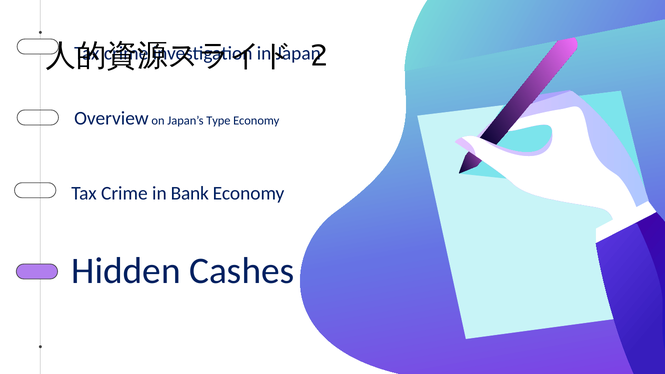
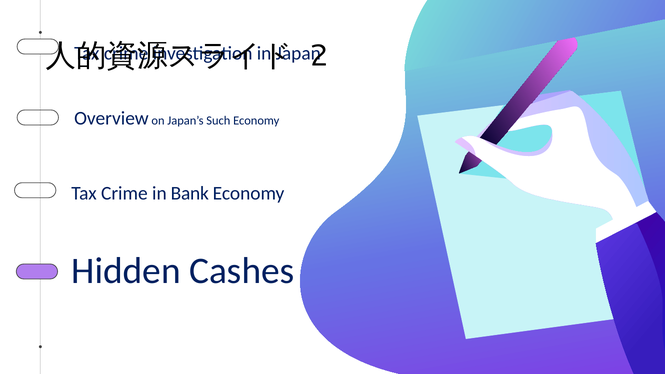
Type: Type -> Such
